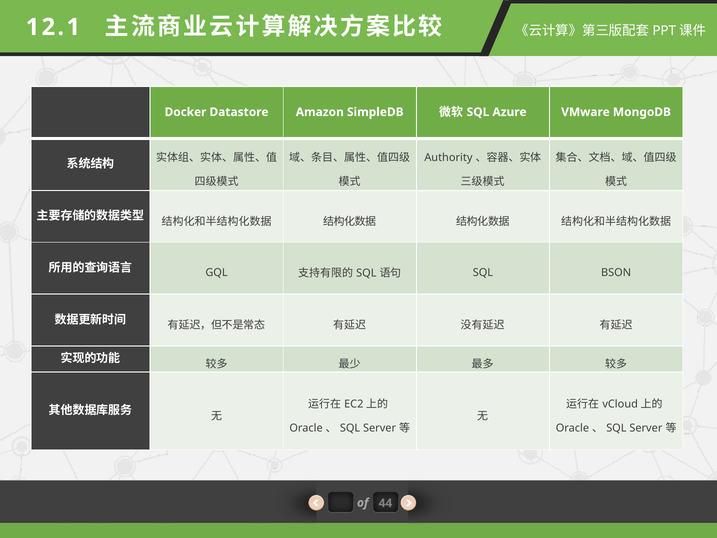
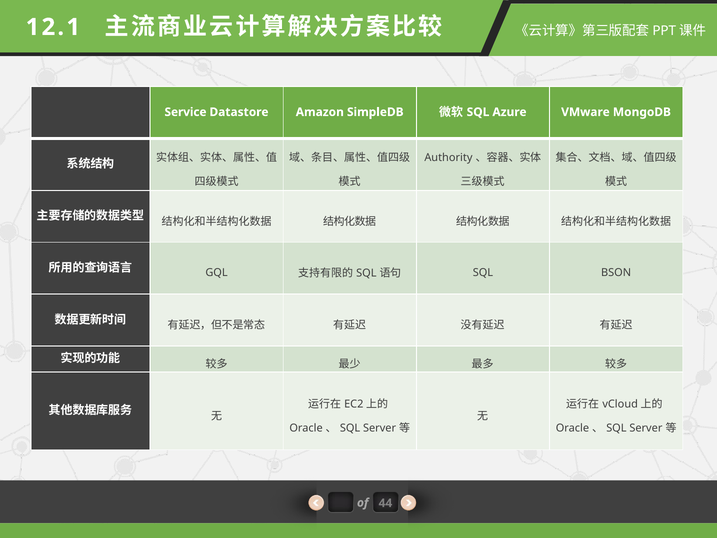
Docker: Docker -> Service
